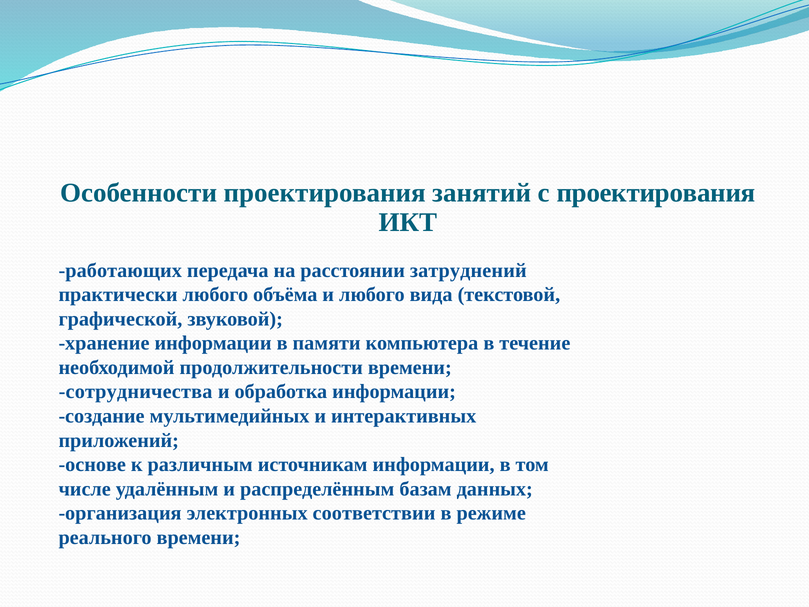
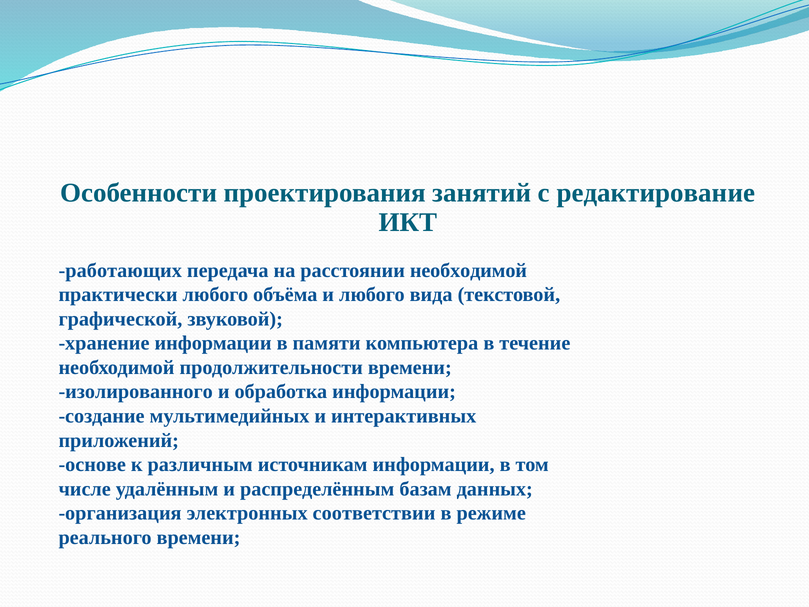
с проектирования: проектирования -> редактирование
расстоянии затруднений: затруднений -> необходимой
сотрудничества: сотрудничества -> изолированного
